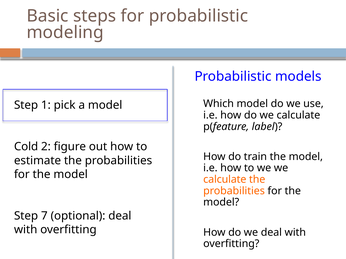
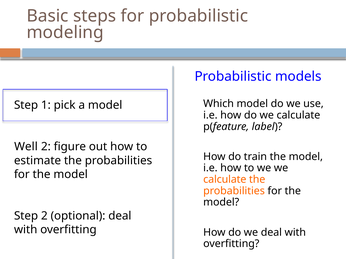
Cold: Cold -> Well
Step 7: 7 -> 2
